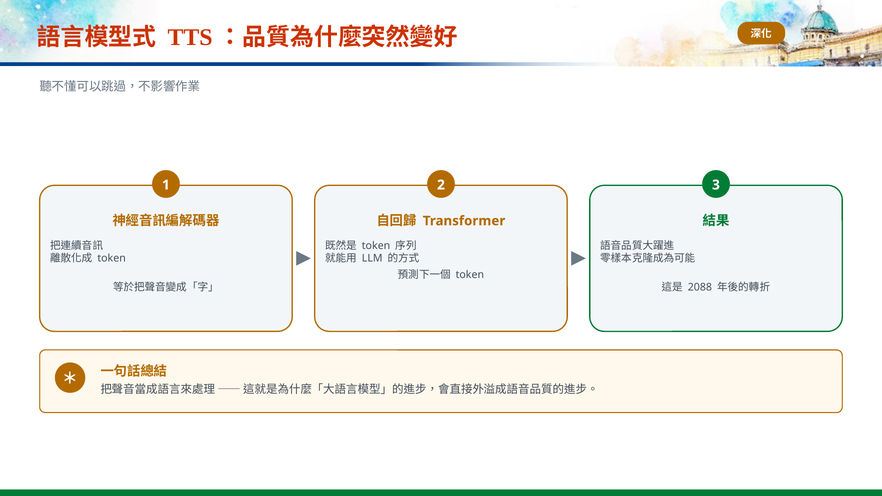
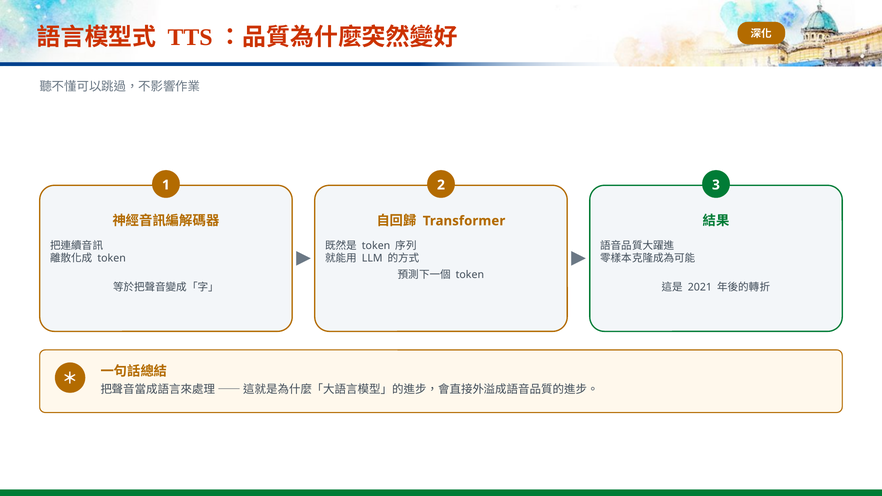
2088: 2088 -> 2021
